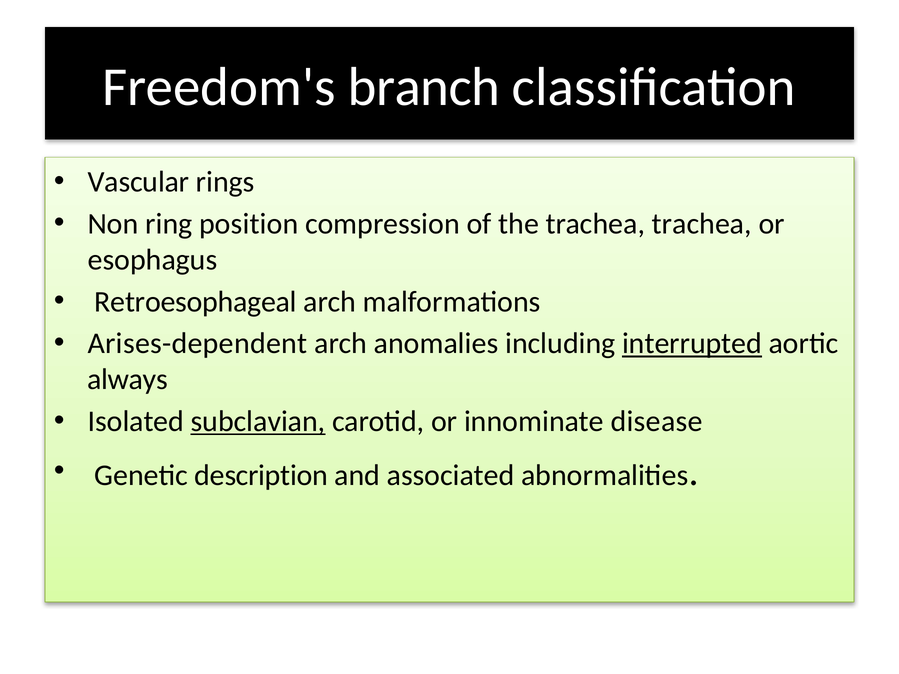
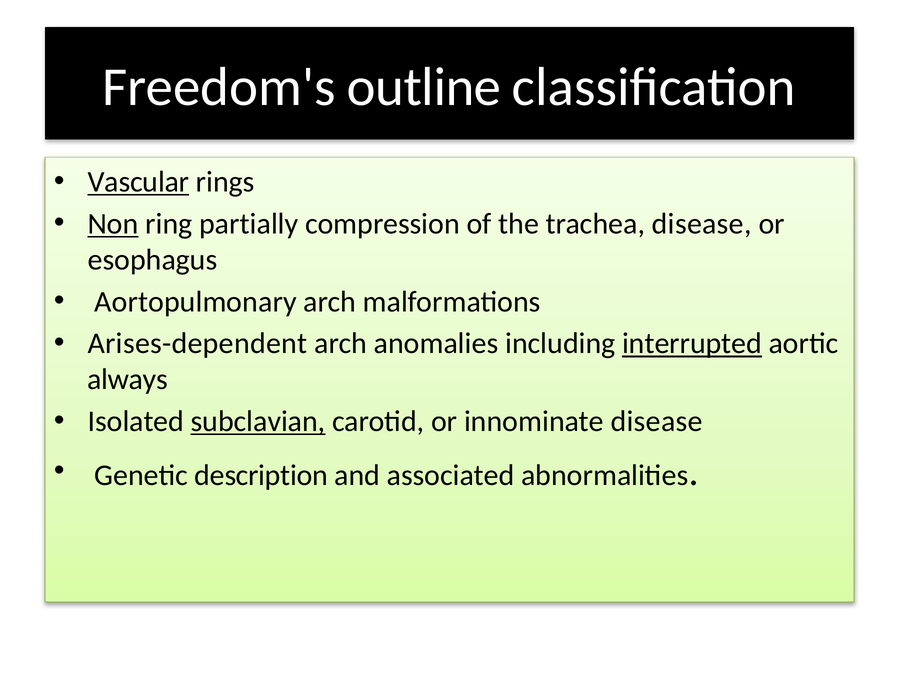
branch: branch -> outline
Vascular underline: none -> present
Non underline: none -> present
position: position -> partially
trachea trachea: trachea -> disease
Retroesophageal: Retroesophageal -> Aortopulmonary
